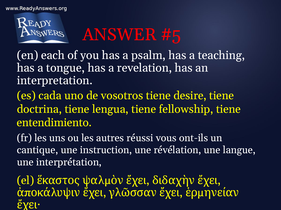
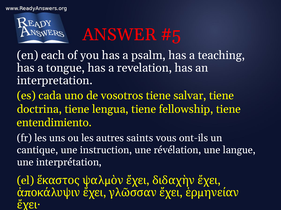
desire: desire -> salvar
réussi: réussi -> saints
